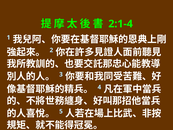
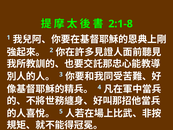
2:1-4: 2:1-4 -> 2:1-8
